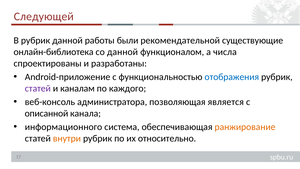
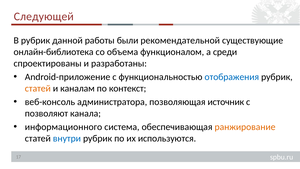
со данной: данной -> объема
числа: числа -> среди
статей at (38, 88) colour: purple -> orange
каждого: каждого -> контекст
является: является -> источник
описанной: описанной -> позволяют
внутри colour: orange -> blue
относительно: относительно -> используются
